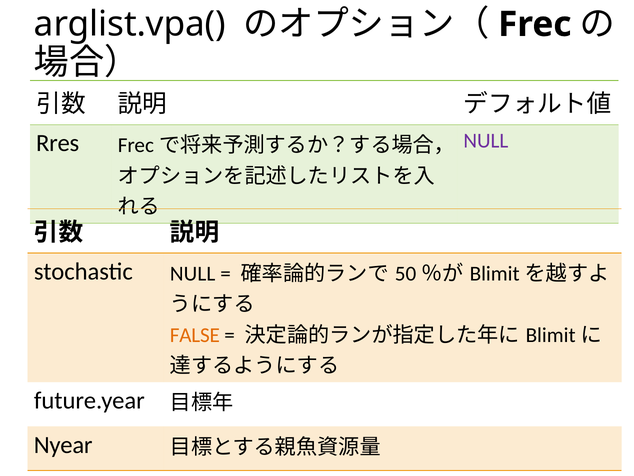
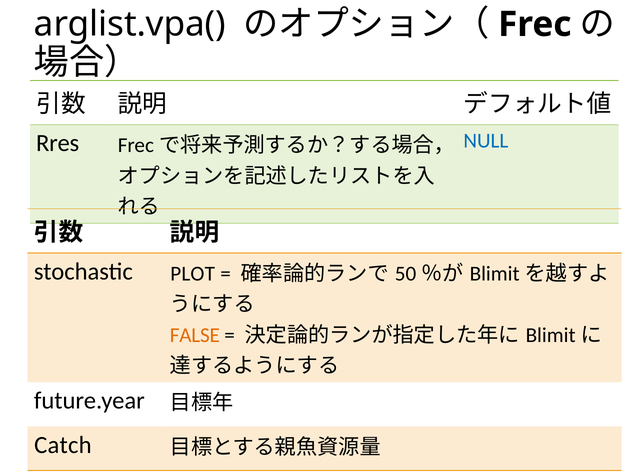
NULL at (486, 141) colour: purple -> blue
stochastic NULL: NULL -> PLOT
Nyear: Nyear -> Catch
